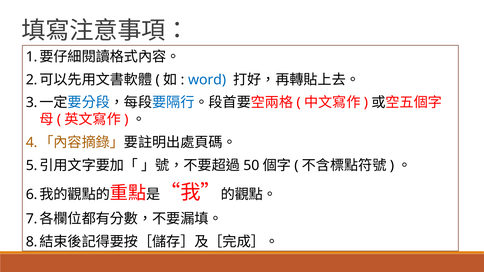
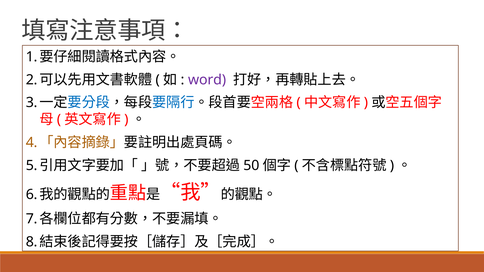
word colour: blue -> purple
